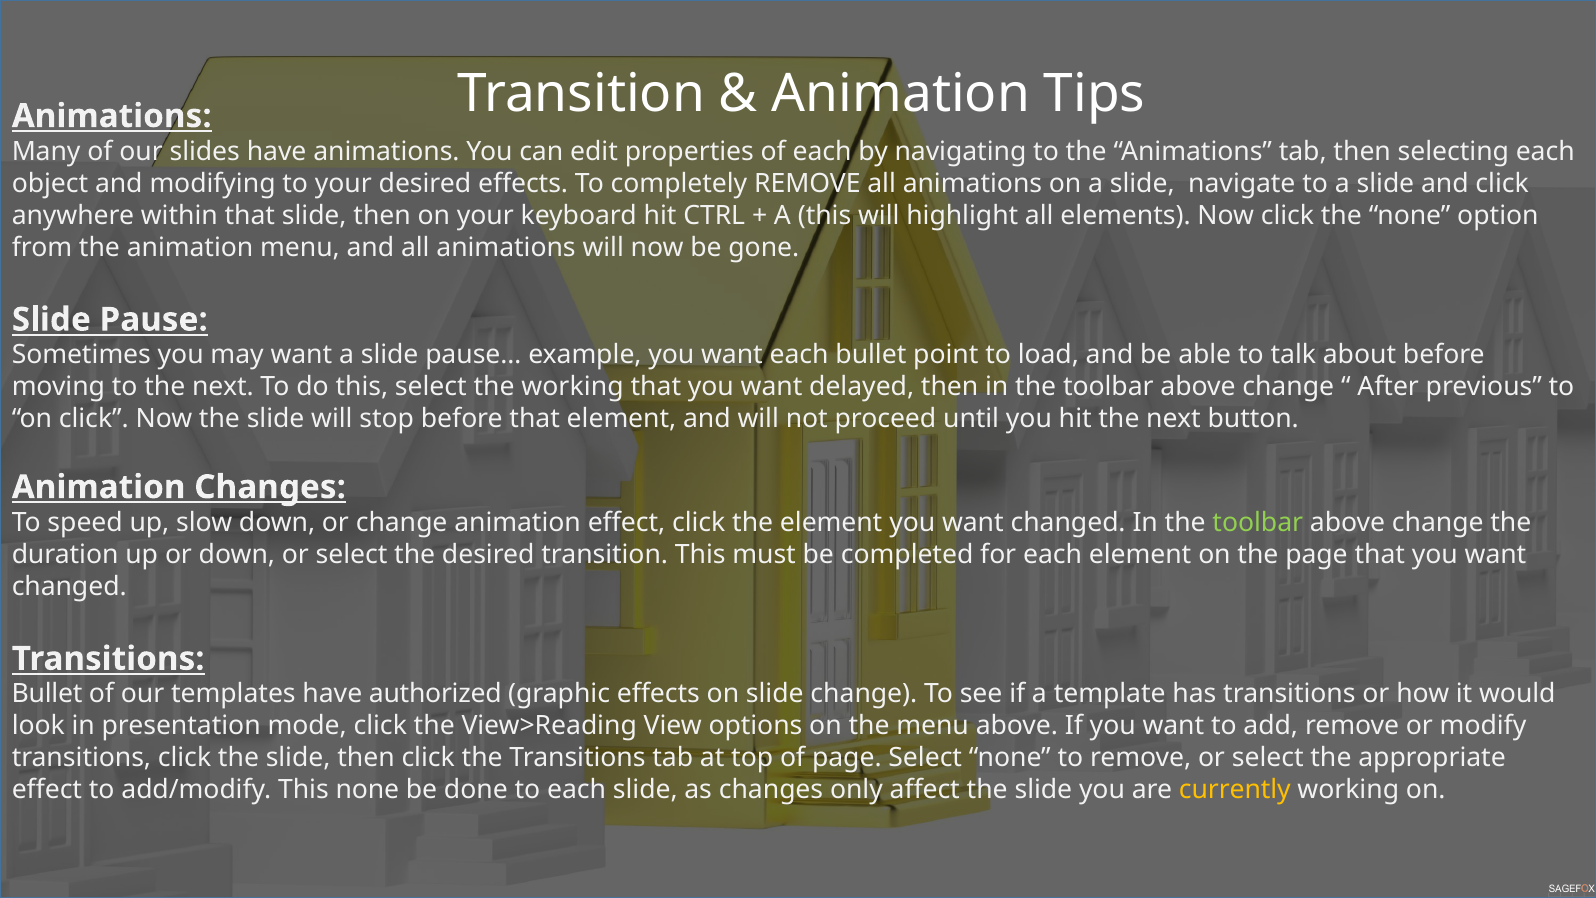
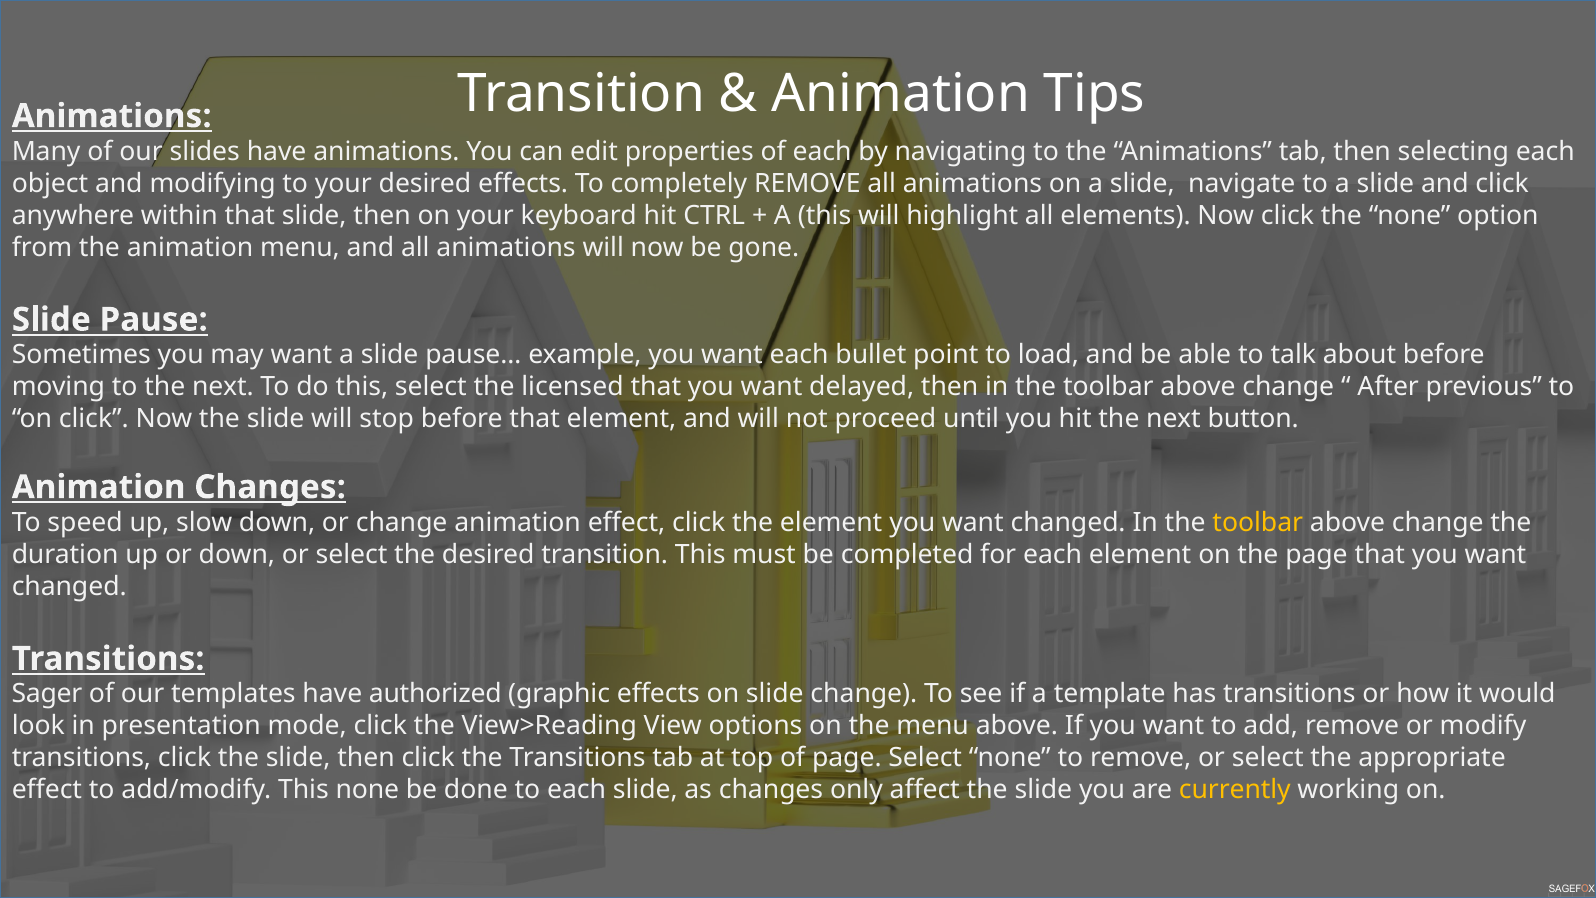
the working: working -> licensed
toolbar at (1258, 522) colour: light green -> yellow
Bullet at (47, 694): Bullet -> Sager
